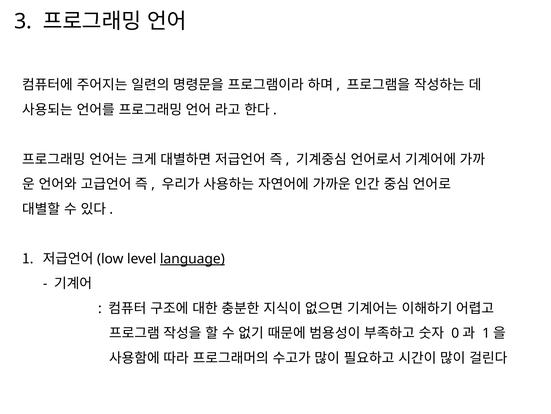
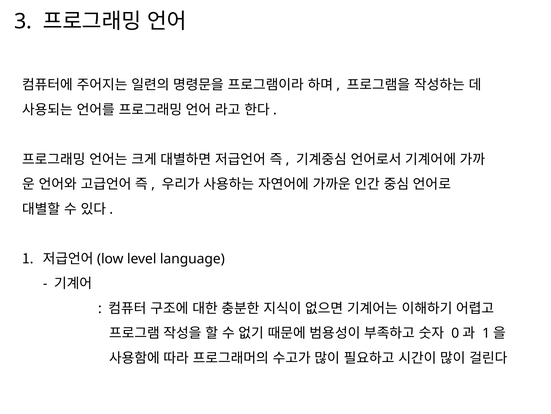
language underline: present -> none
